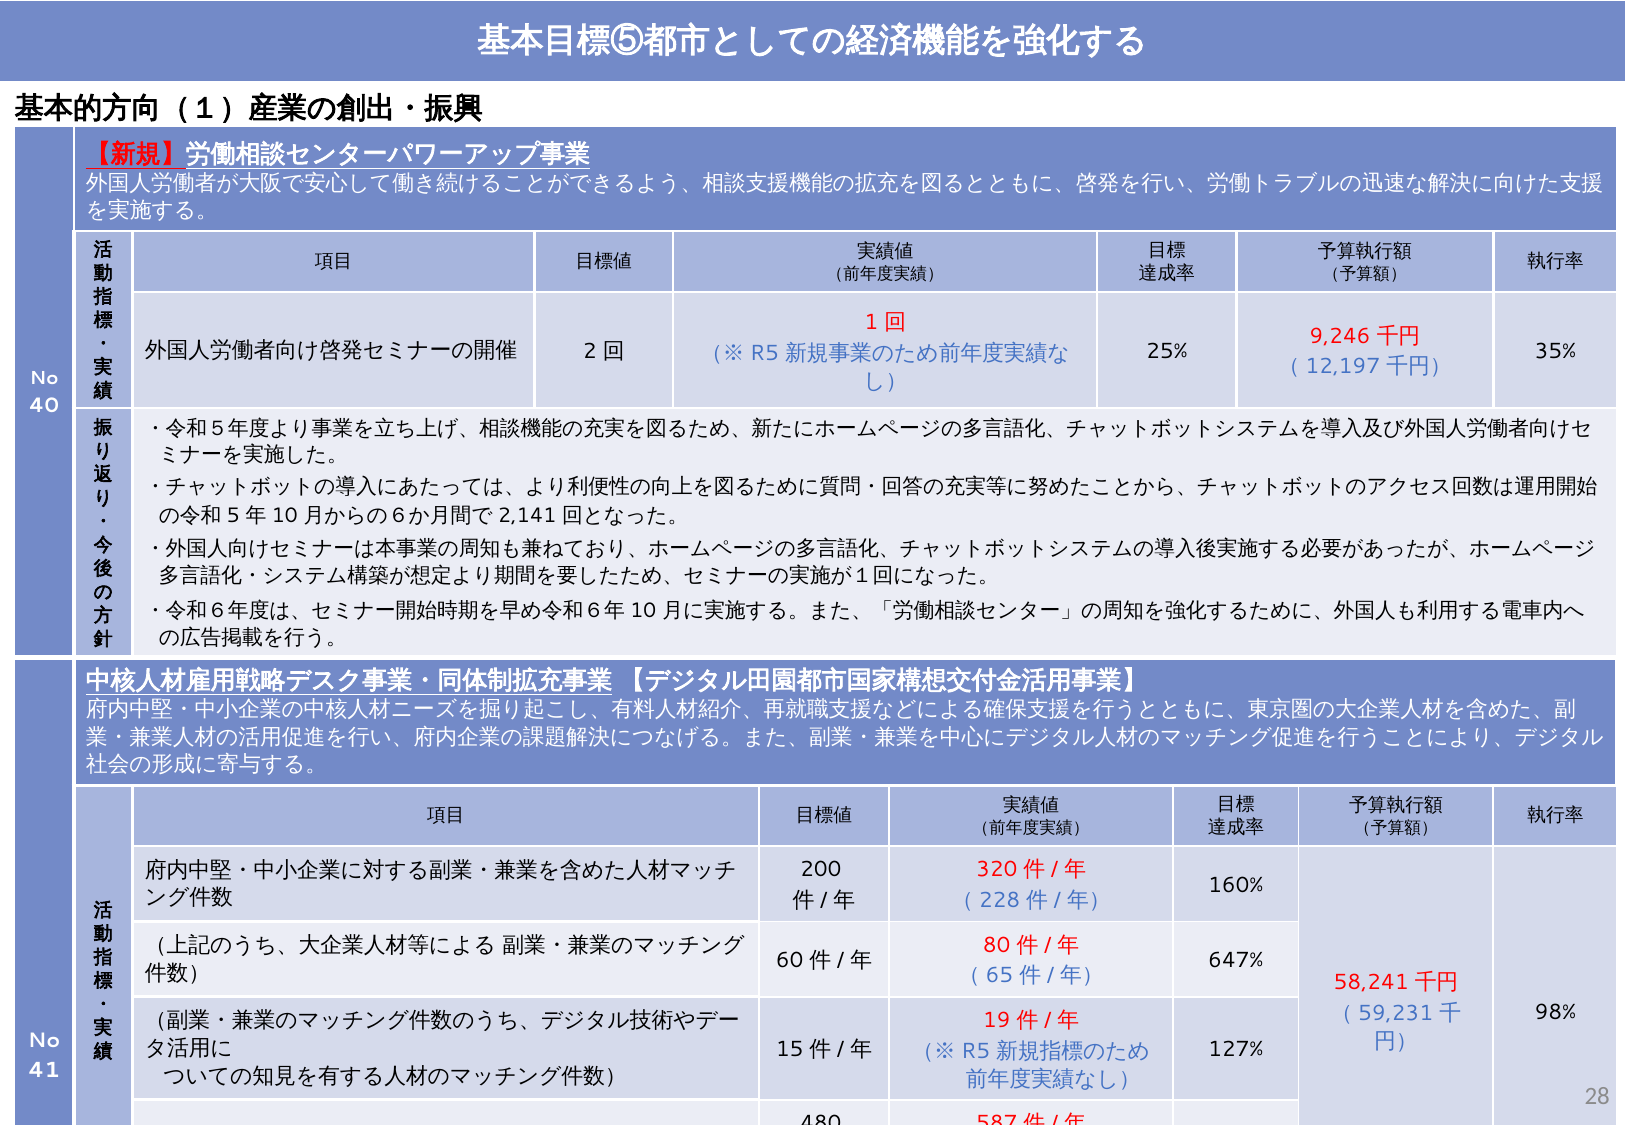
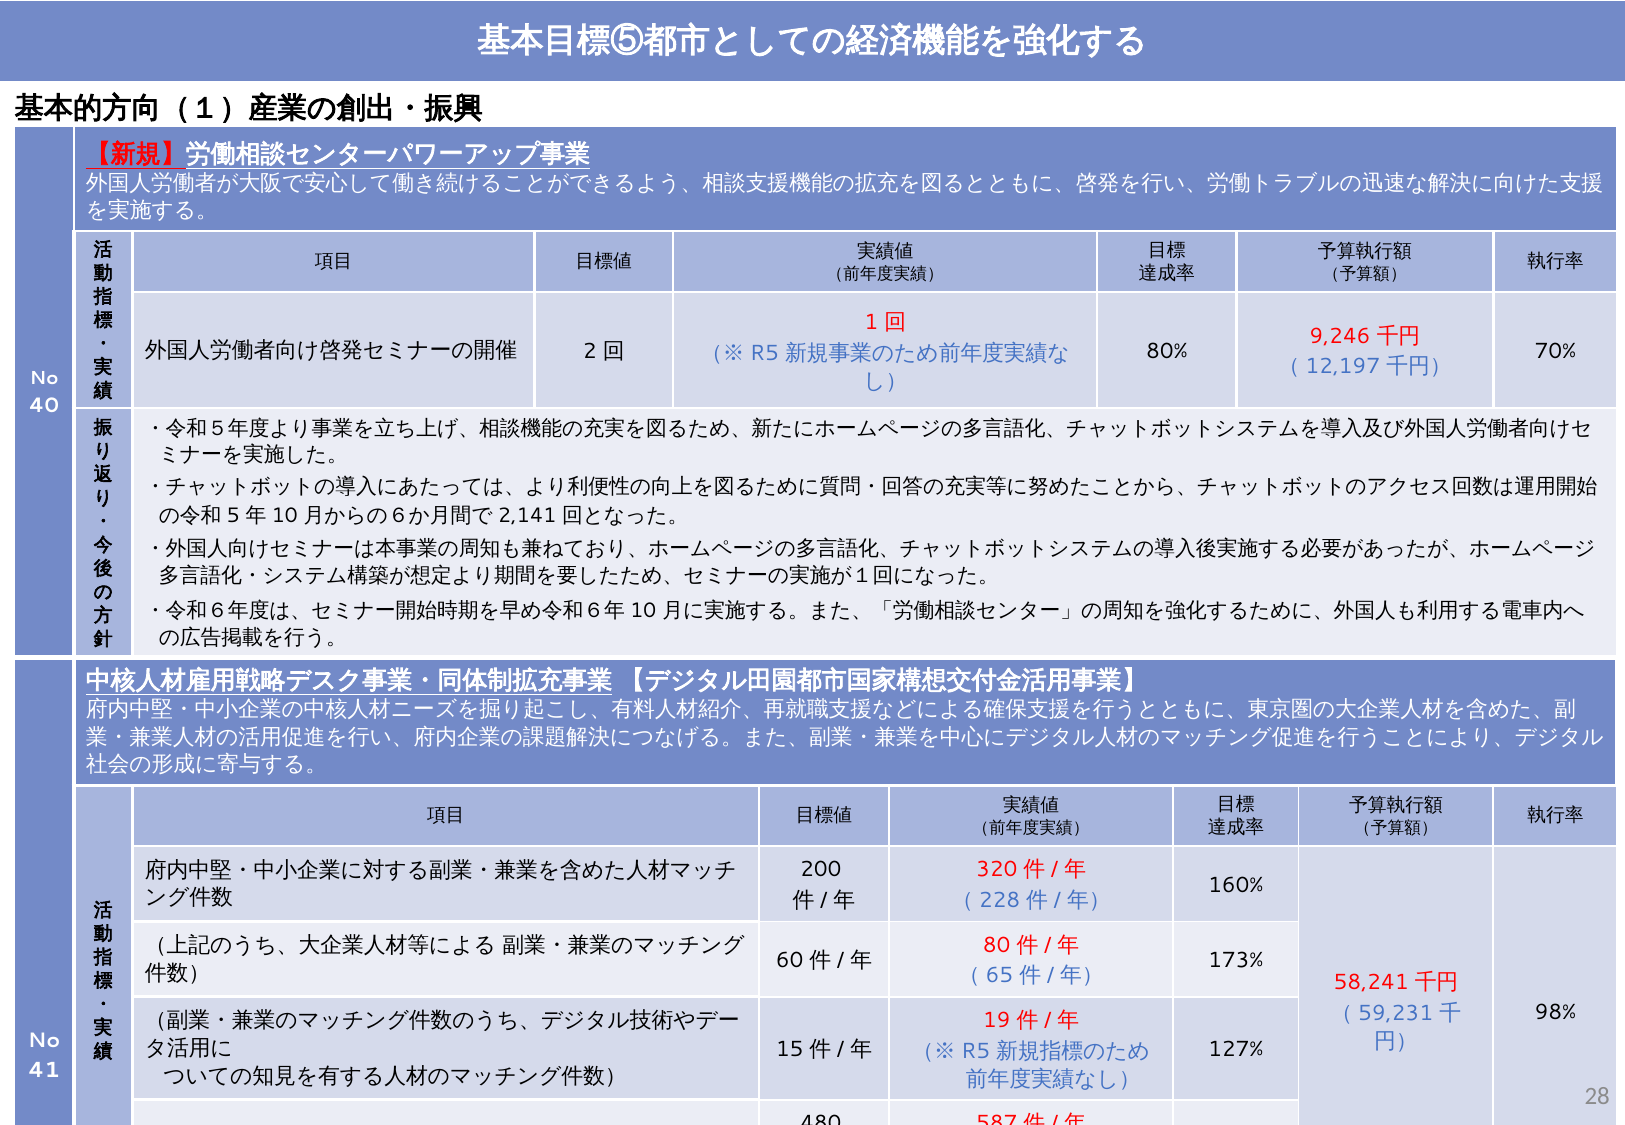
25%: 25% -> 80%
35%: 35% -> 70%
647%: 647% -> 173%
